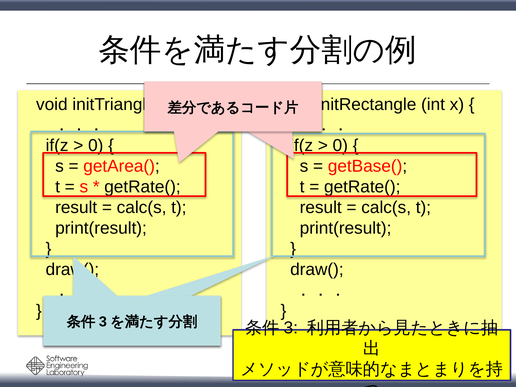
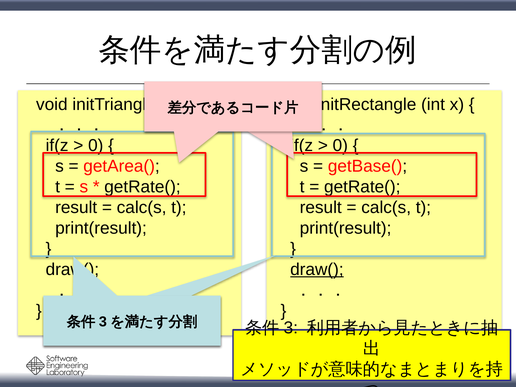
draw( at (317, 269) underline: none -> present
